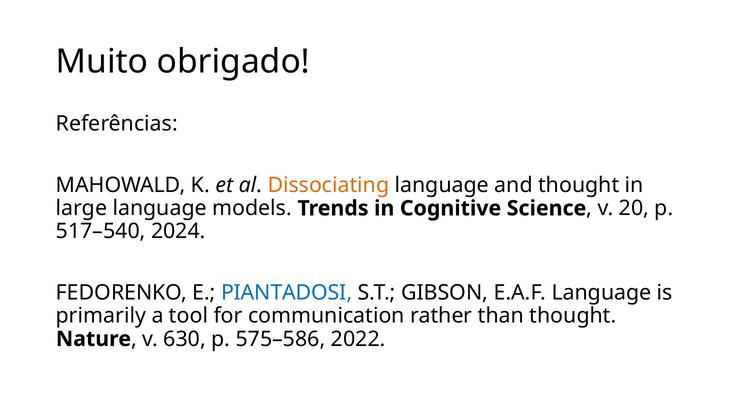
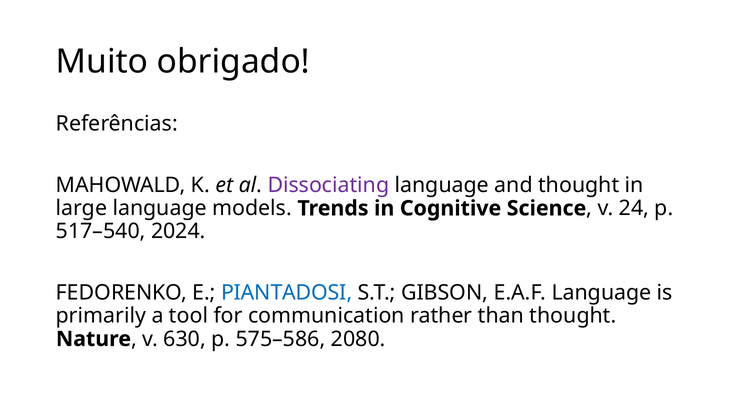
Dissociating colour: orange -> purple
20: 20 -> 24
2022: 2022 -> 2080
